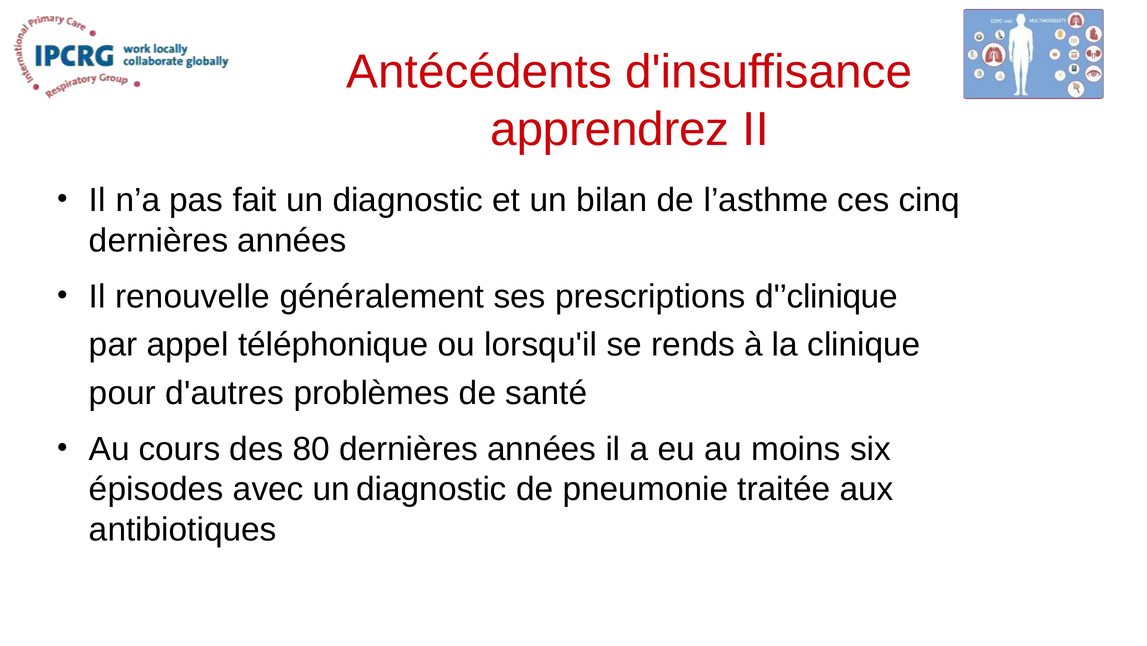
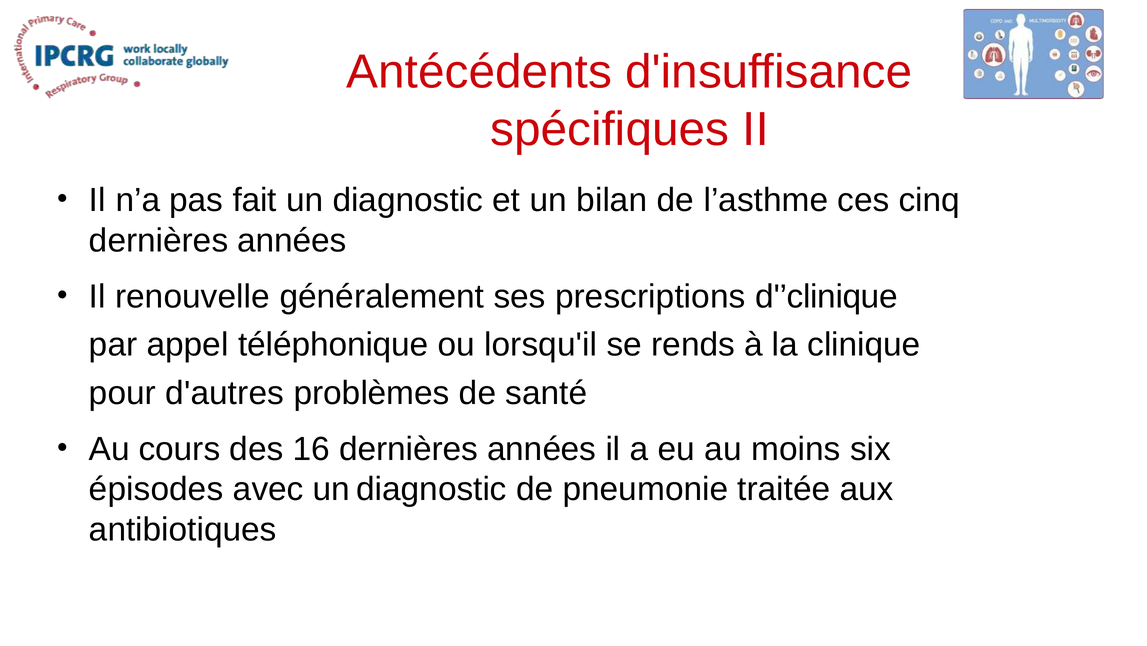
apprendrez: apprendrez -> spécifiques
80: 80 -> 16
